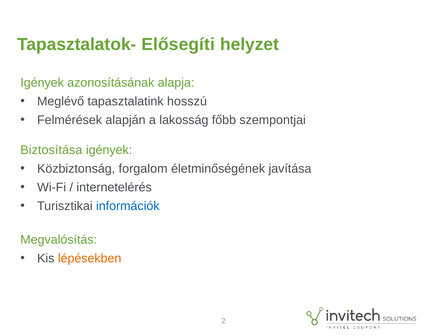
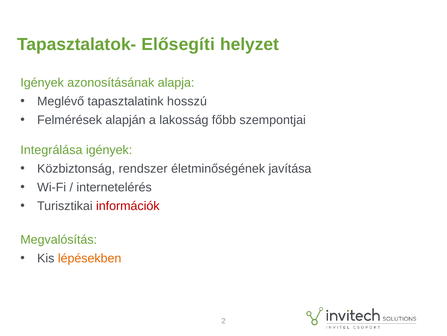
Biztosítása: Biztosítása -> Integrálása
forgalom: forgalom -> rendszer
információk colour: blue -> red
